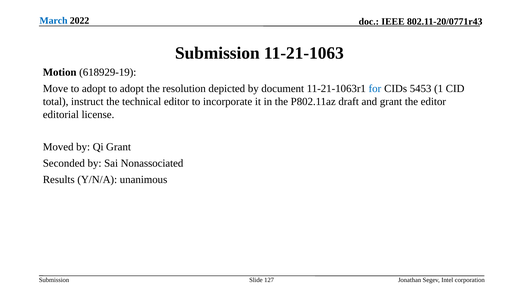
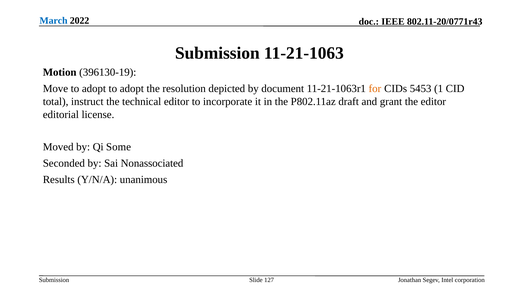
618929-19: 618929-19 -> 396130-19
for colour: blue -> orange
Qi Grant: Grant -> Some
